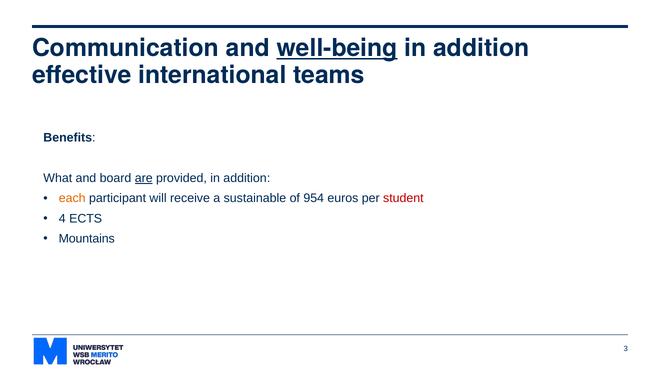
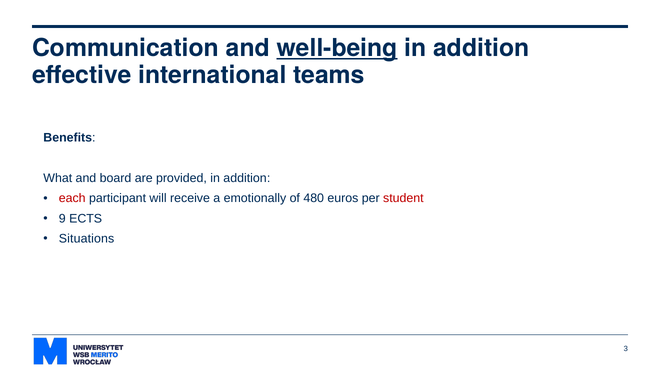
are underline: present -> none
each colour: orange -> red
sustainable: sustainable -> emotionally
954: 954 -> 480
4: 4 -> 9
Mountains: Mountains -> Situations
